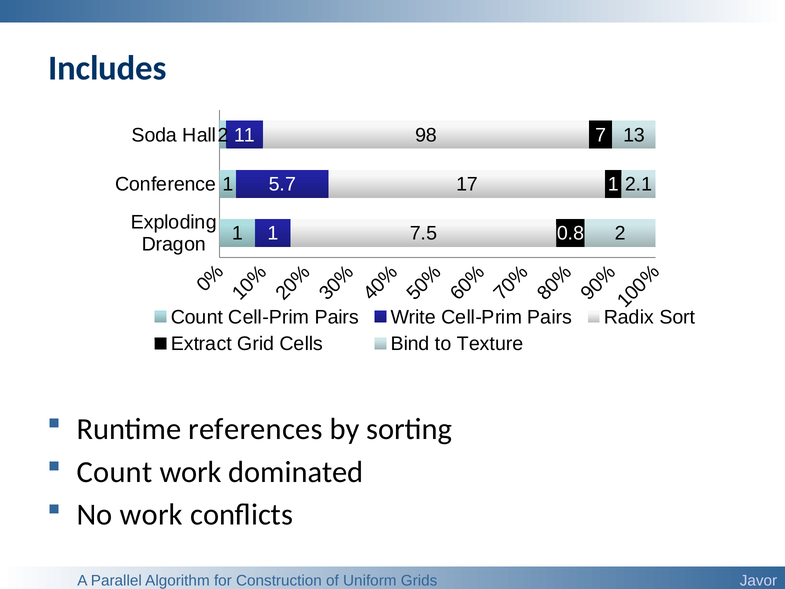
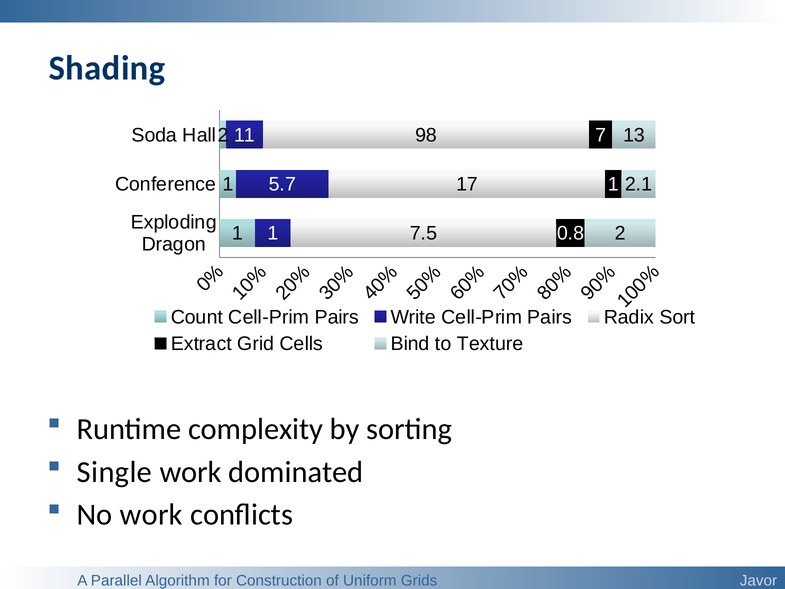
Includes: Includes -> Shading
references: references -> complexity
Count at (114, 472): Count -> Single
